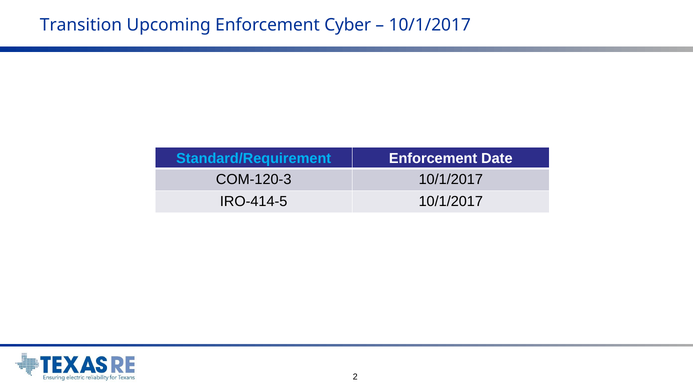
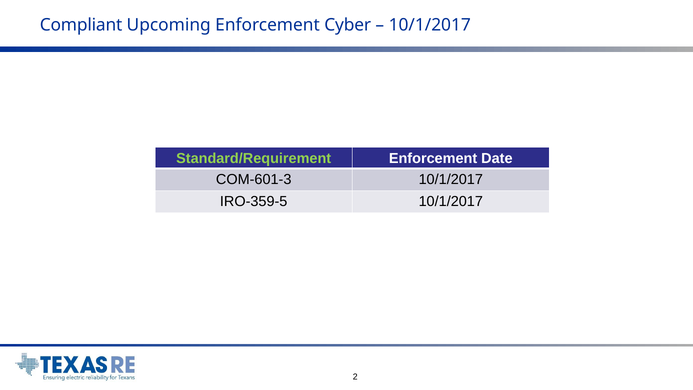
Transition: Transition -> Compliant
Standard/Requirement colour: light blue -> light green
COM-120-3: COM-120-3 -> COM-601-3
IRO-414-5: IRO-414-5 -> IRO-359-5
